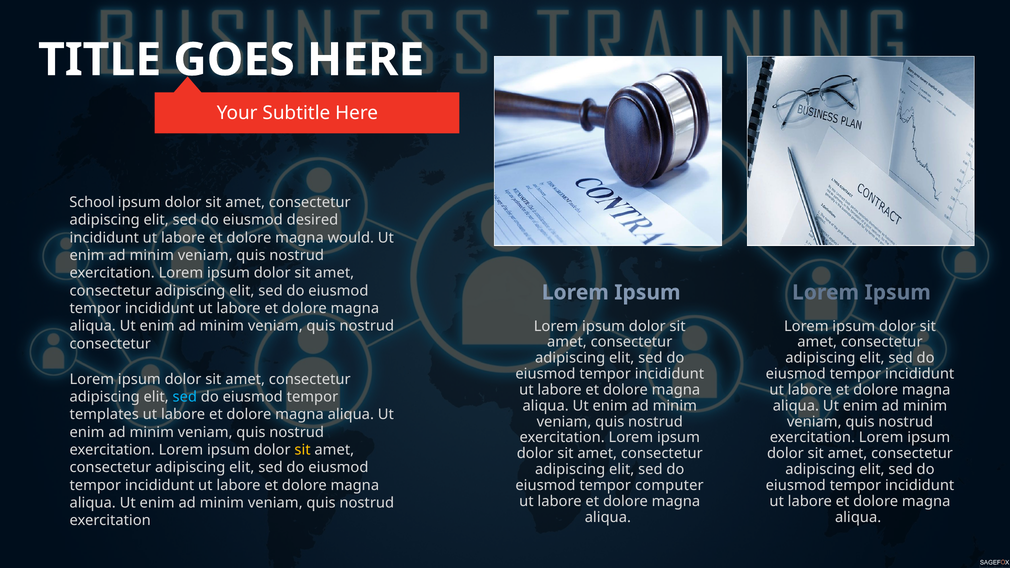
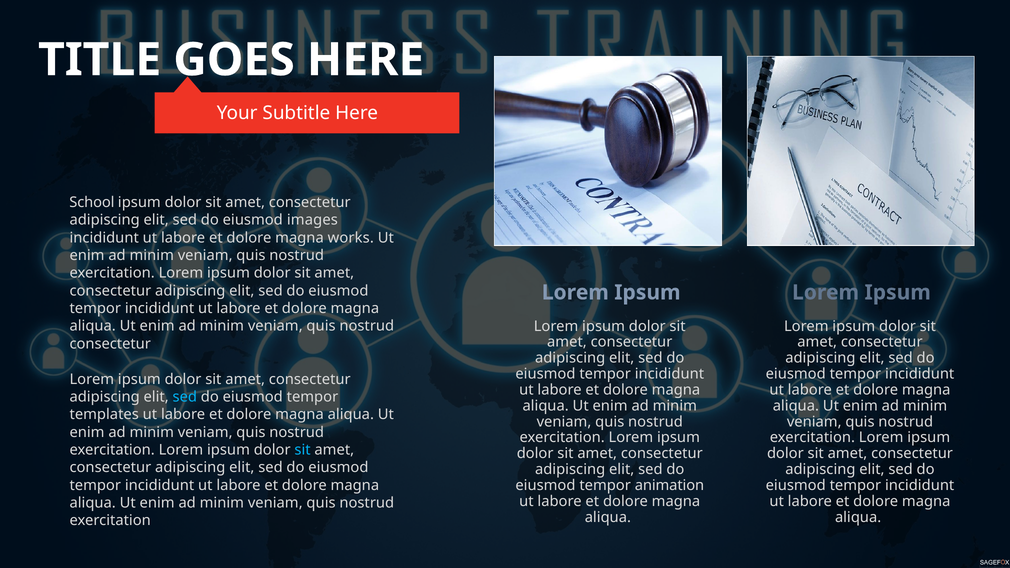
desired: desired -> images
would: would -> works
sit at (303, 450) colour: yellow -> light blue
computer: computer -> animation
